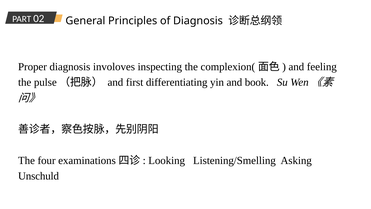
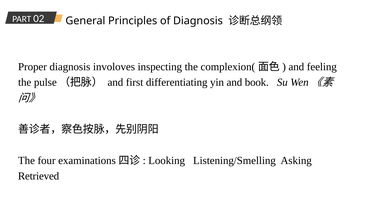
Unschuld: Unschuld -> Retrieved
